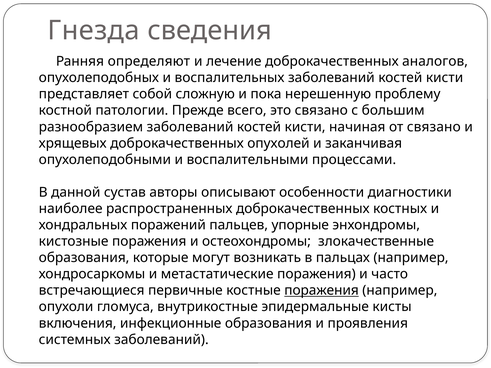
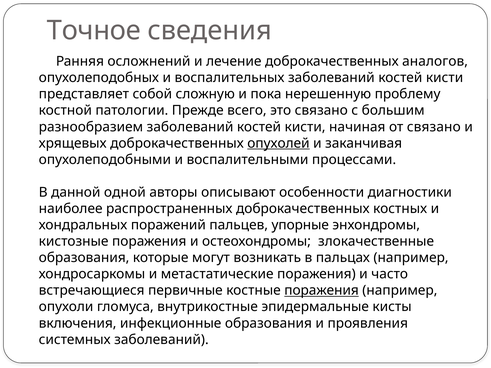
Гнезда: Гнезда -> Точное
определяют: определяют -> осложнений
опухолей underline: none -> present
сустав: сустав -> одной
